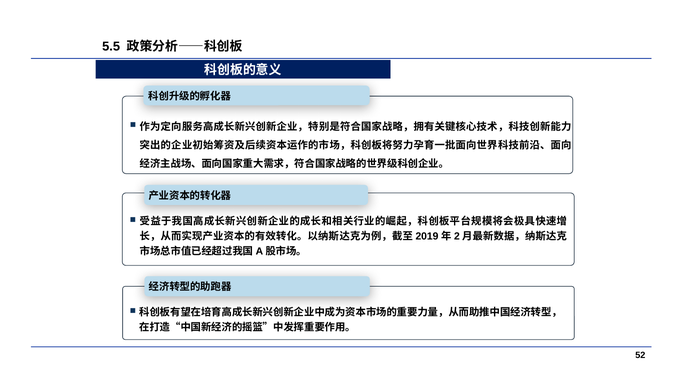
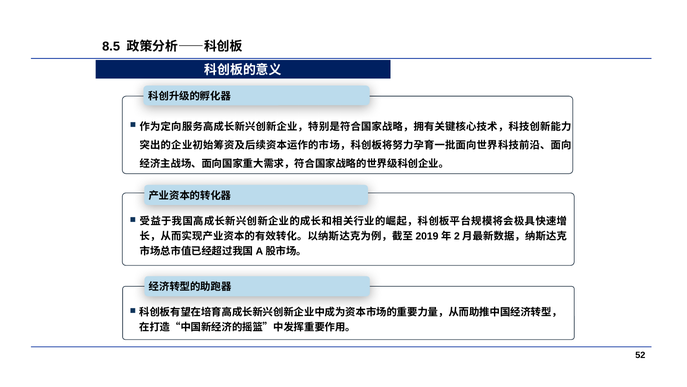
5.5: 5.5 -> 8.5
